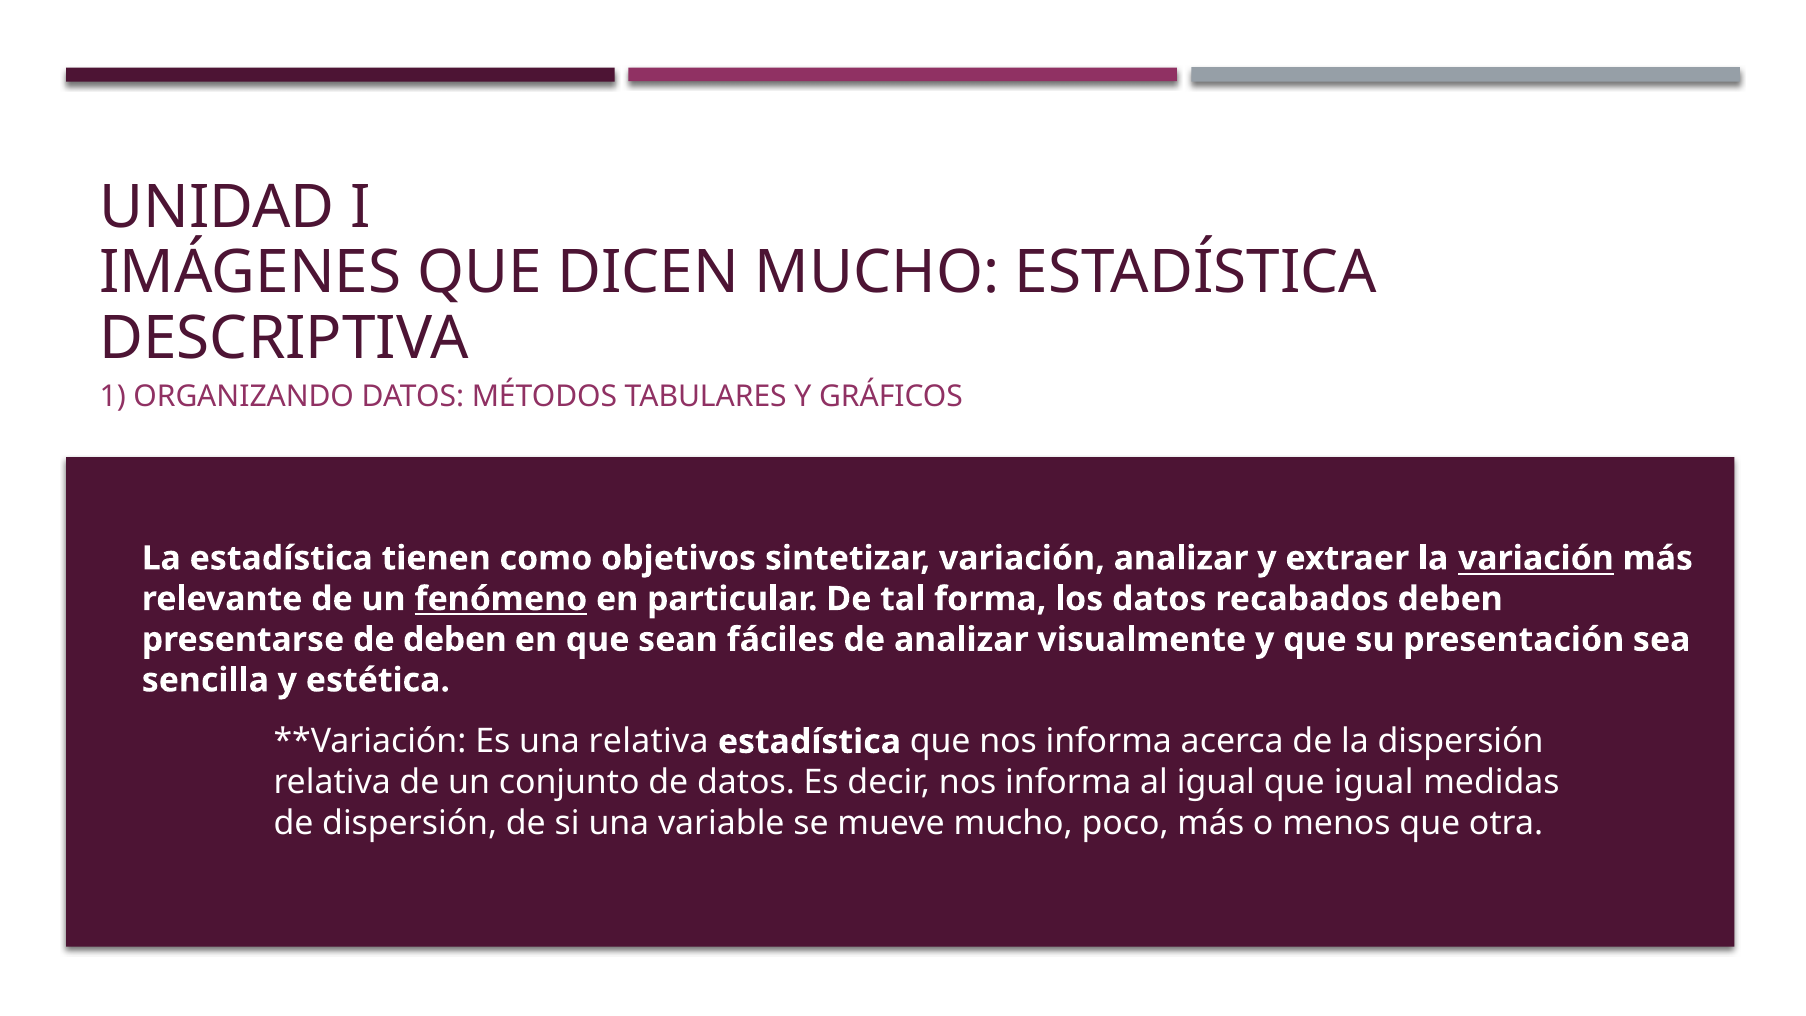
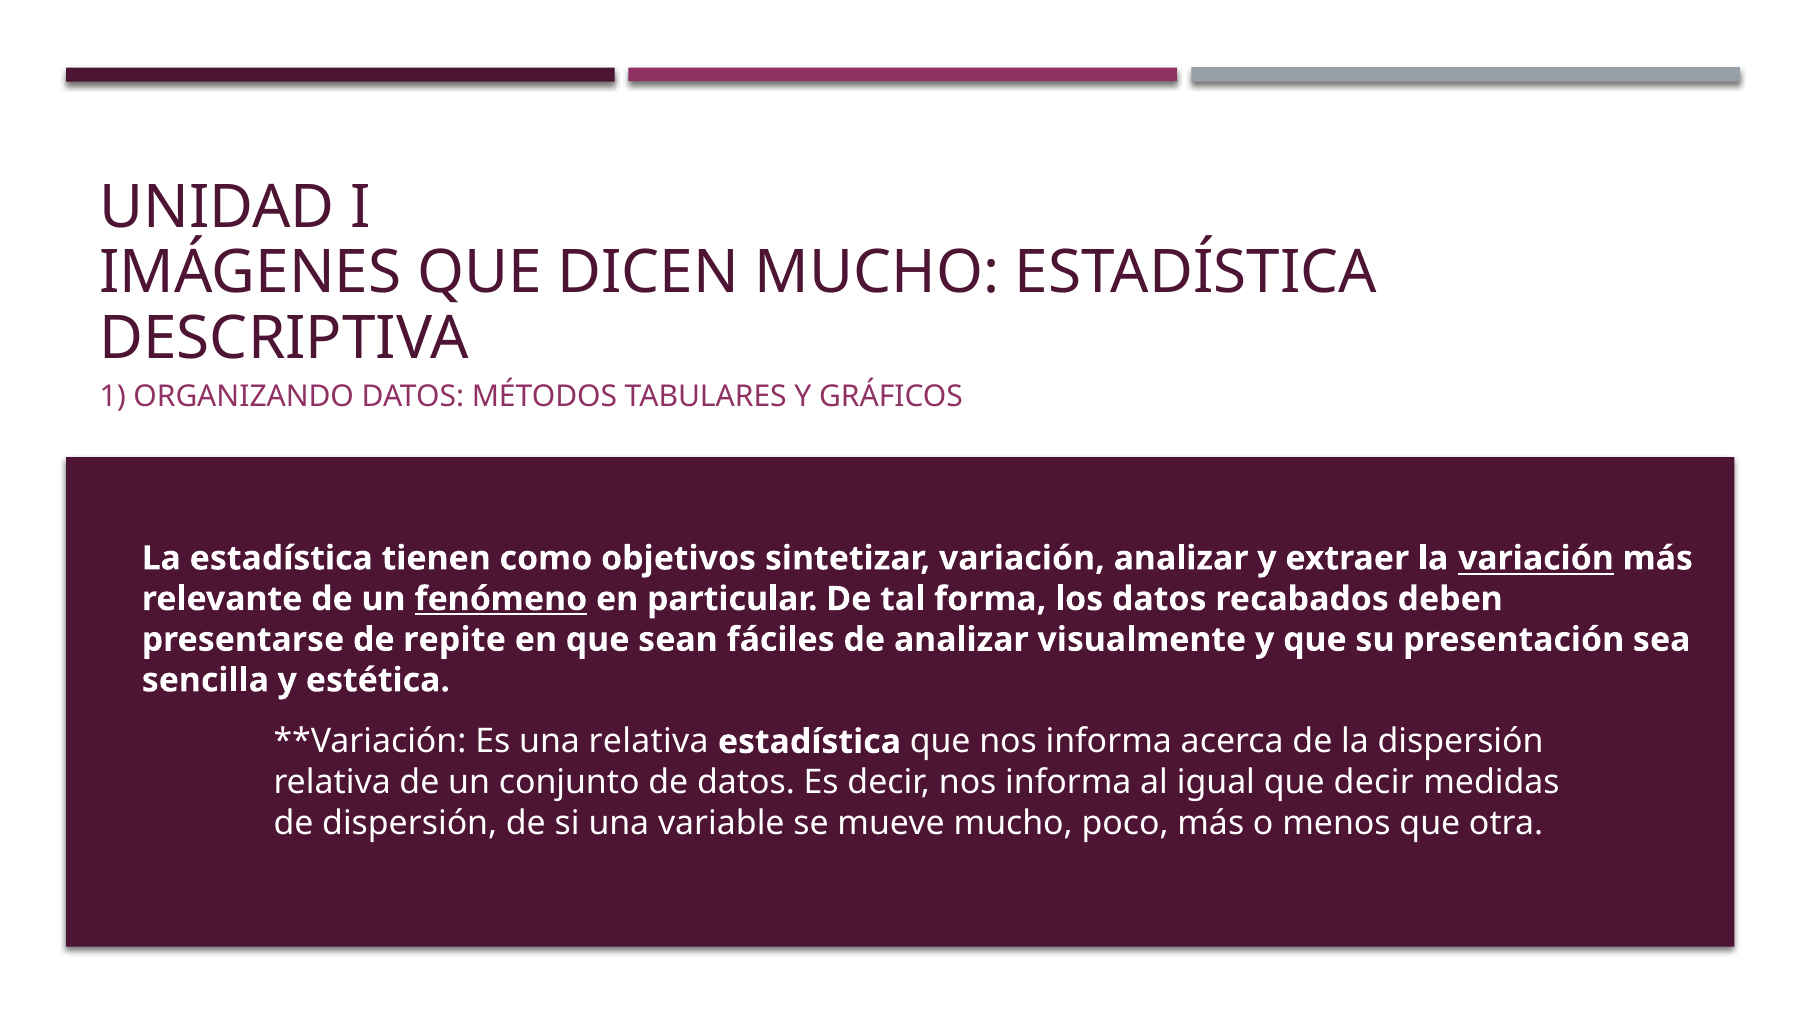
de deben: deben -> repite
que igual: igual -> decir
